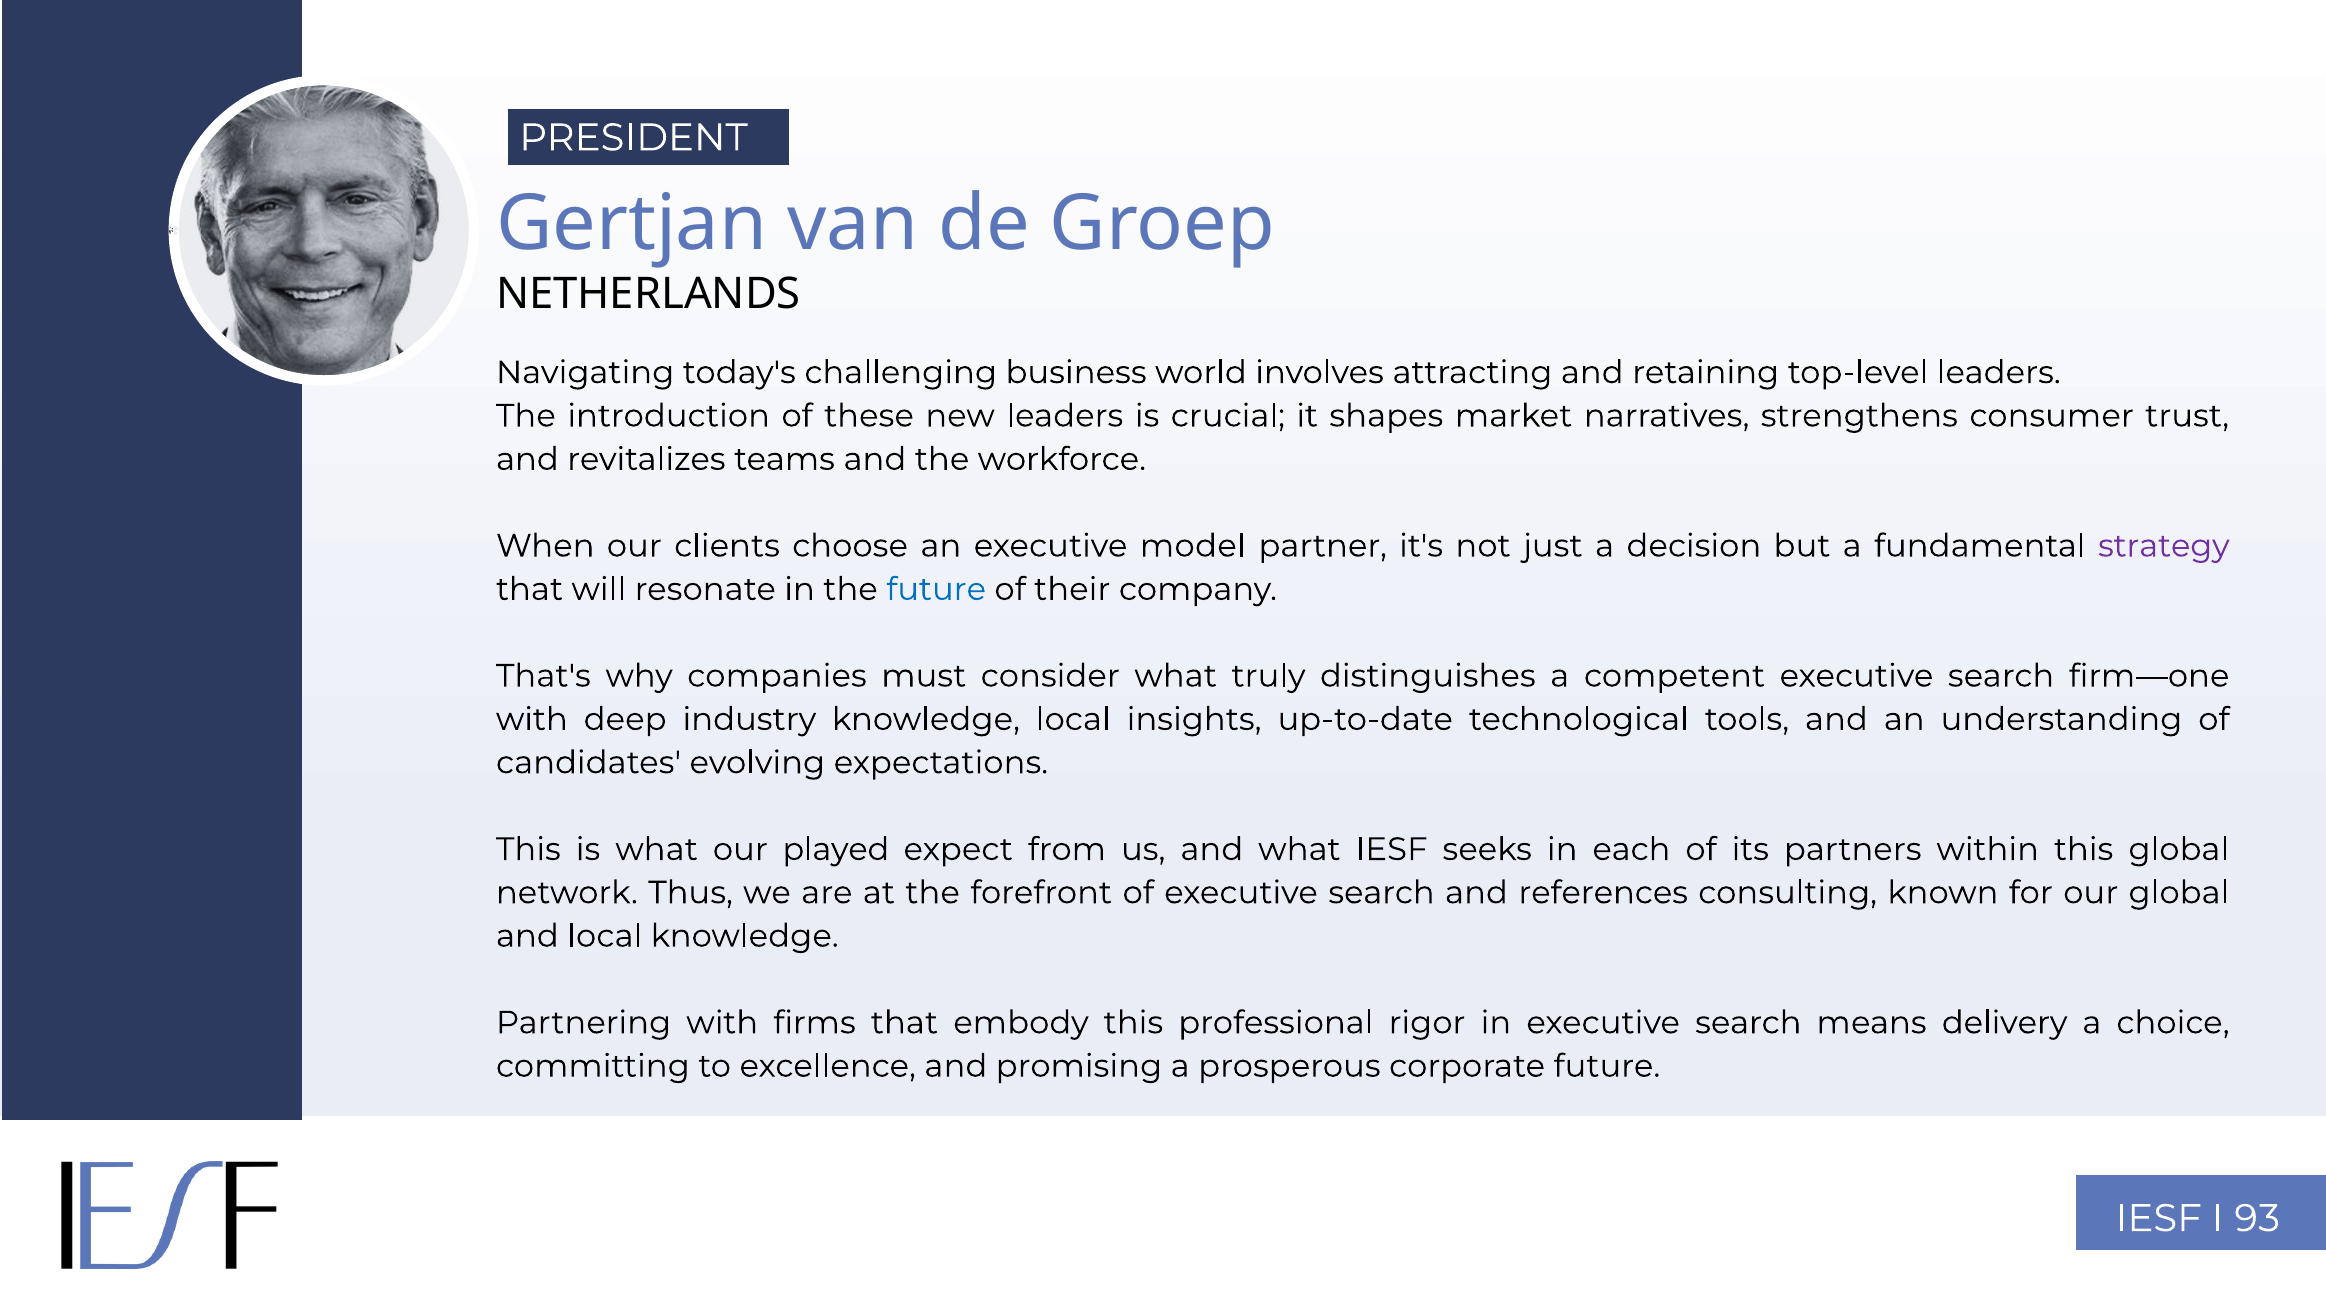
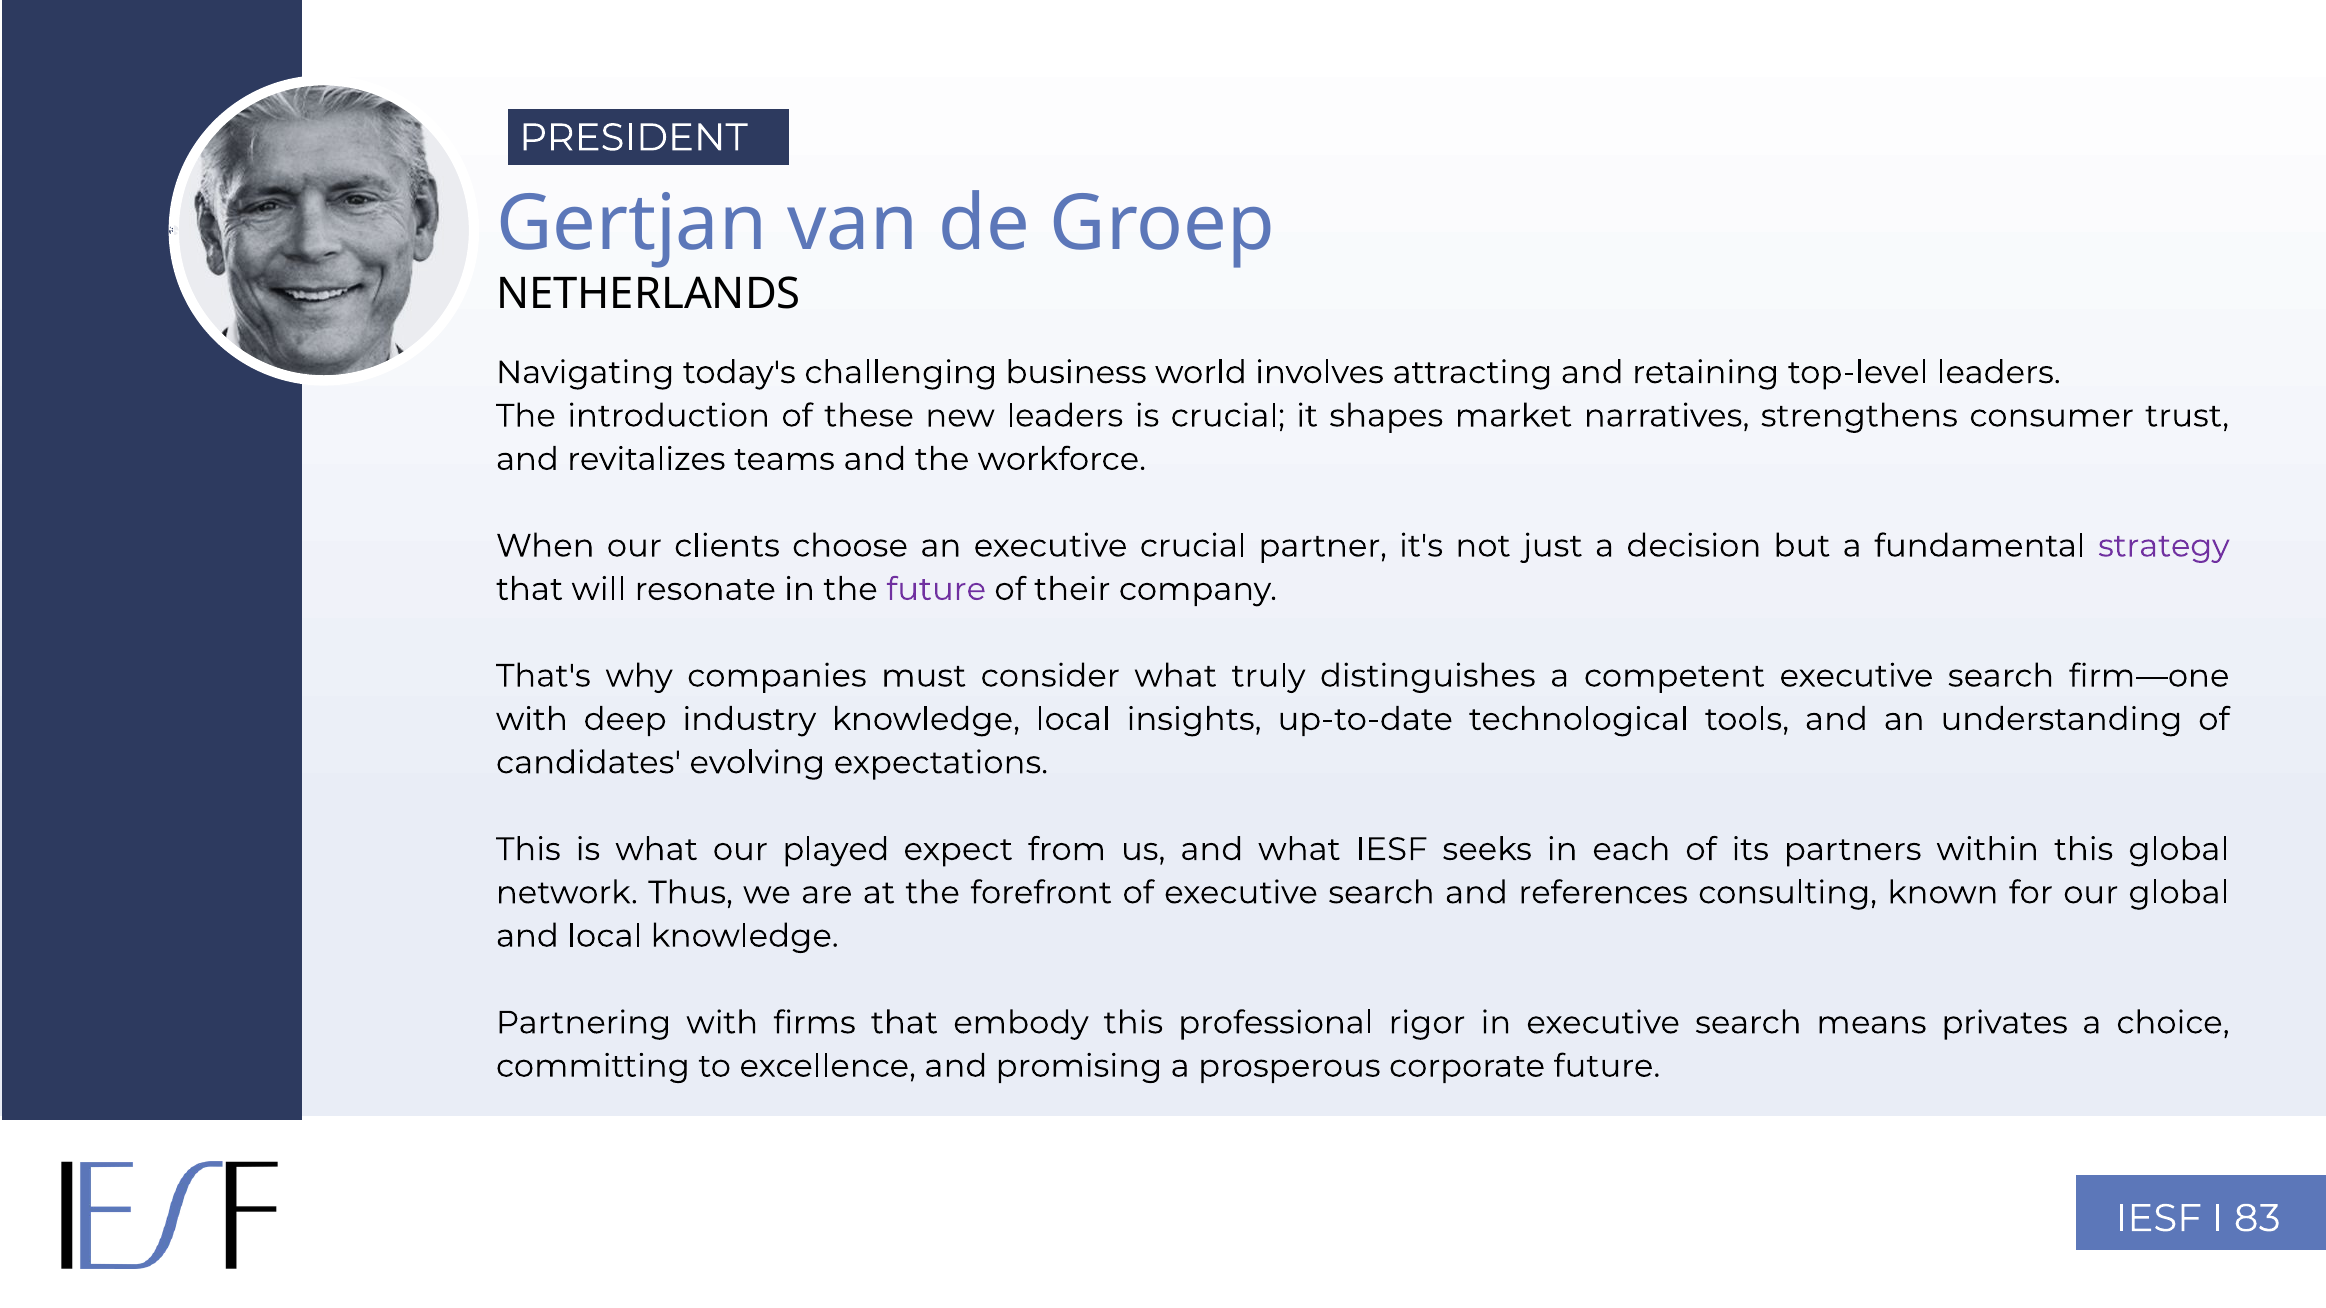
executive model: model -> crucial
future at (936, 589) colour: blue -> purple
delivery: delivery -> privates
93: 93 -> 83
